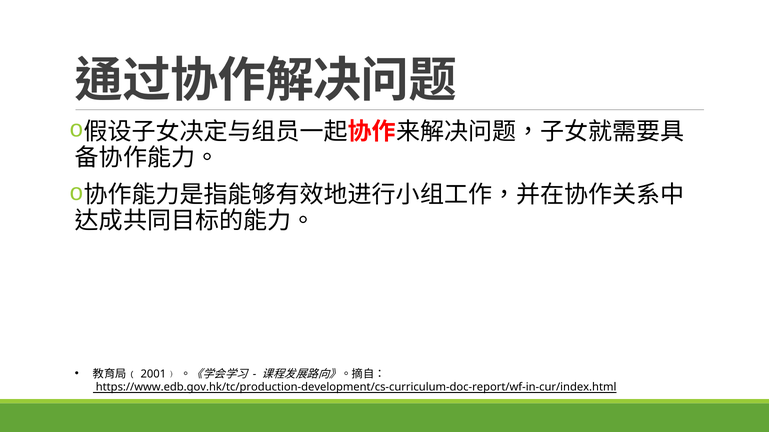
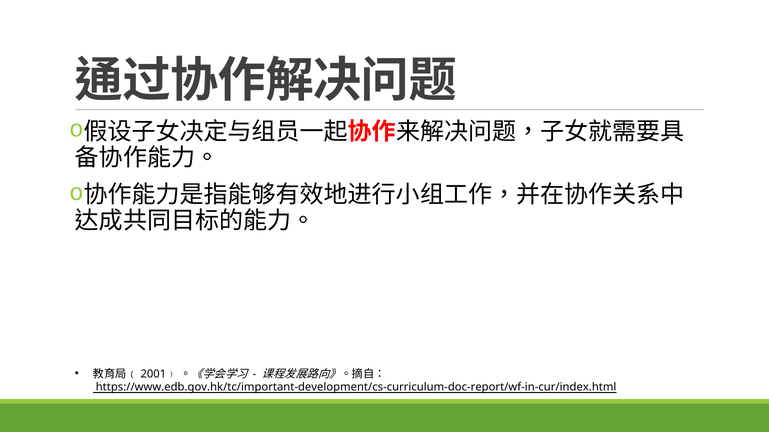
https://www.edb.gov.hk/tc/production-development/cs-curriculum-doc-report/wf-in-cur/index.html: https://www.edb.gov.hk/tc/production-development/cs-curriculum-doc-report/wf-in-cur/index.html -> https://www.edb.gov.hk/tc/important-development/cs-curriculum-doc-report/wf-in-cur/index.html
